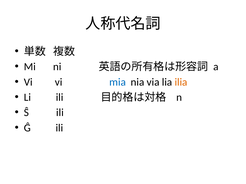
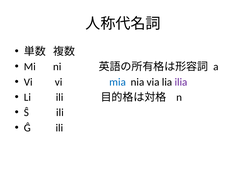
ilia colour: orange -> purple
